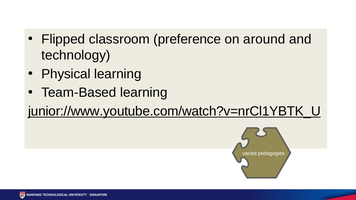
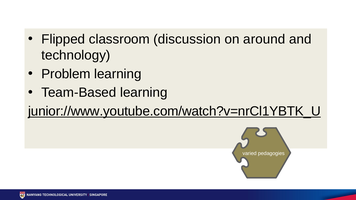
preference: preference -> discussion
Physical: Physical -> Problem
